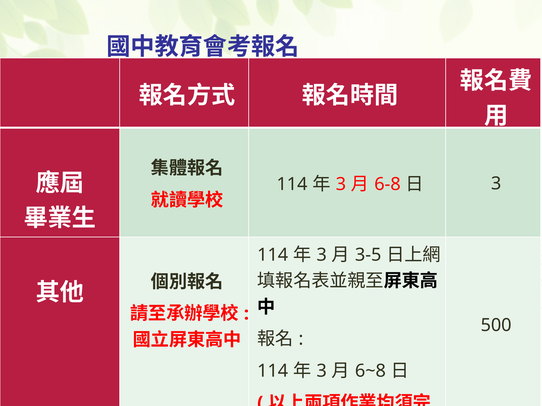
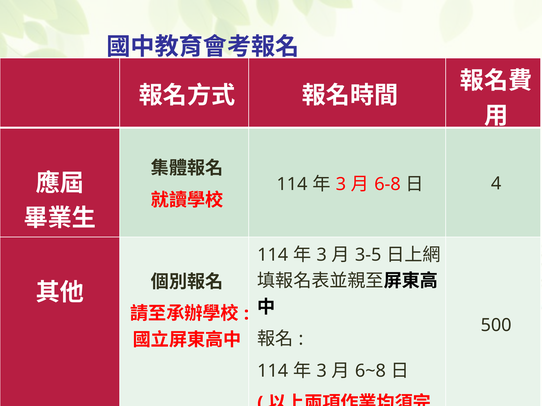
3 at (496, 184): 3 -> 4
